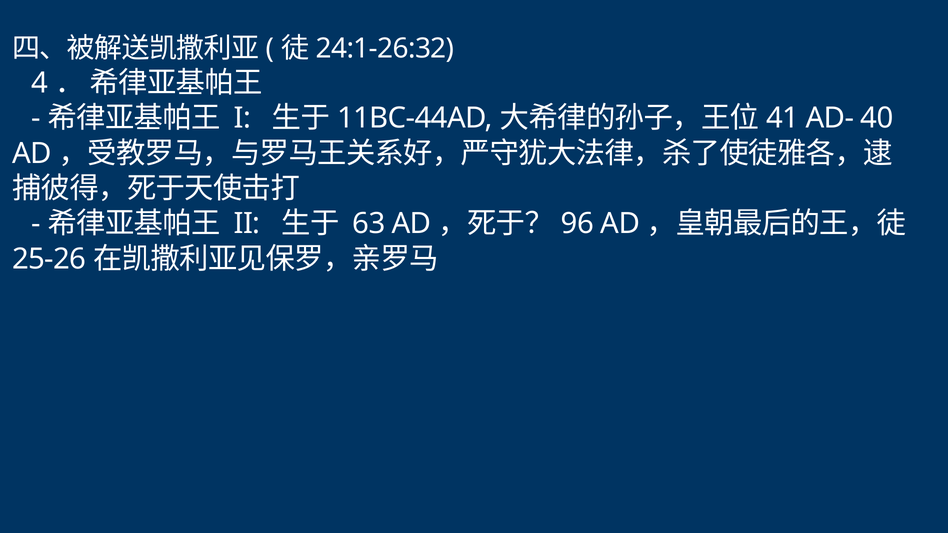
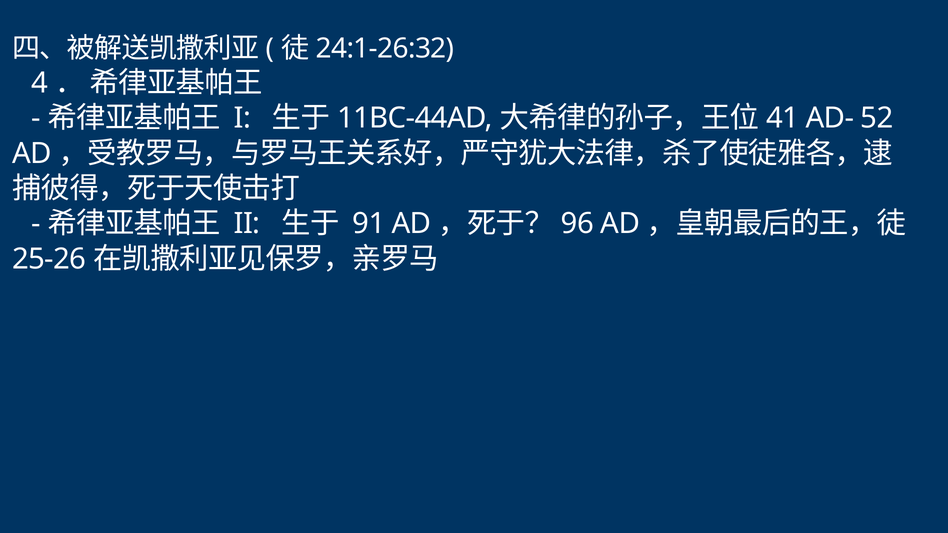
40: 40 -> 52
63: 63 -> 91
